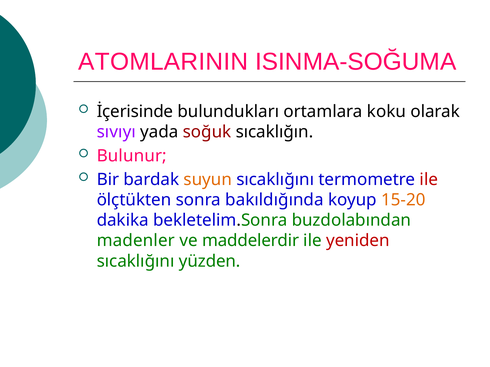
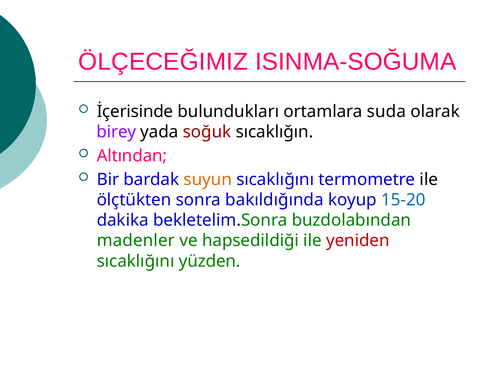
ATOMLARININ: ATOMLARININ -> ÖLÇECEĞIMIZ
koku: koku -> suda
sıvıyı: sıvıyı -> birey
Bulunur: Bulunur -> Altından
ile at (429, 180) colour: red -> black
15-20 colour: orange -> blue
maddelerdir: maddelerdir -> hapsedildiği
